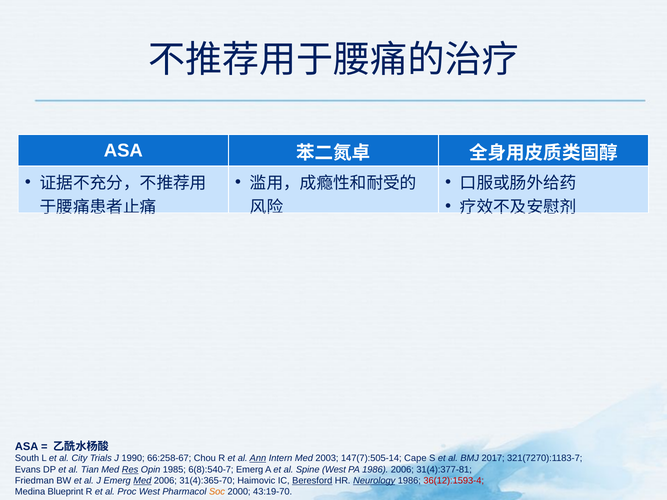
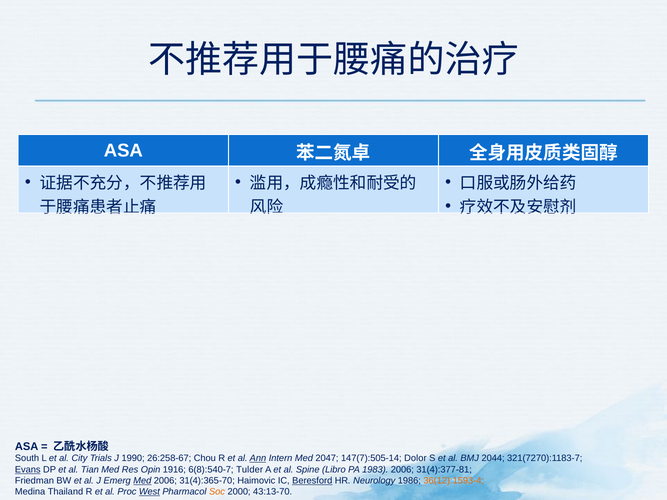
66:258-67: 66:258-67 -> 26:258-67
2003: 2003 -> 2047
Cape: Cape -> Dolor
2017: 2017 -> 2044
Evans underline: none -> present
Res underline: present -> none
1985: 1985 -> 1916
6(8):540-7 Emerg: Emerg -> Tulder
Spine West: West -> Libro
PA 1986: 1986 -> 1983
Neurology underline: present -> none
36(12):1593-4 colour: red -> orange
Blueprint: Blueprint -> Thailand
West at (149, 492) underline: none -> present
43:19-70: 43:19-70 -> 43:13-70
